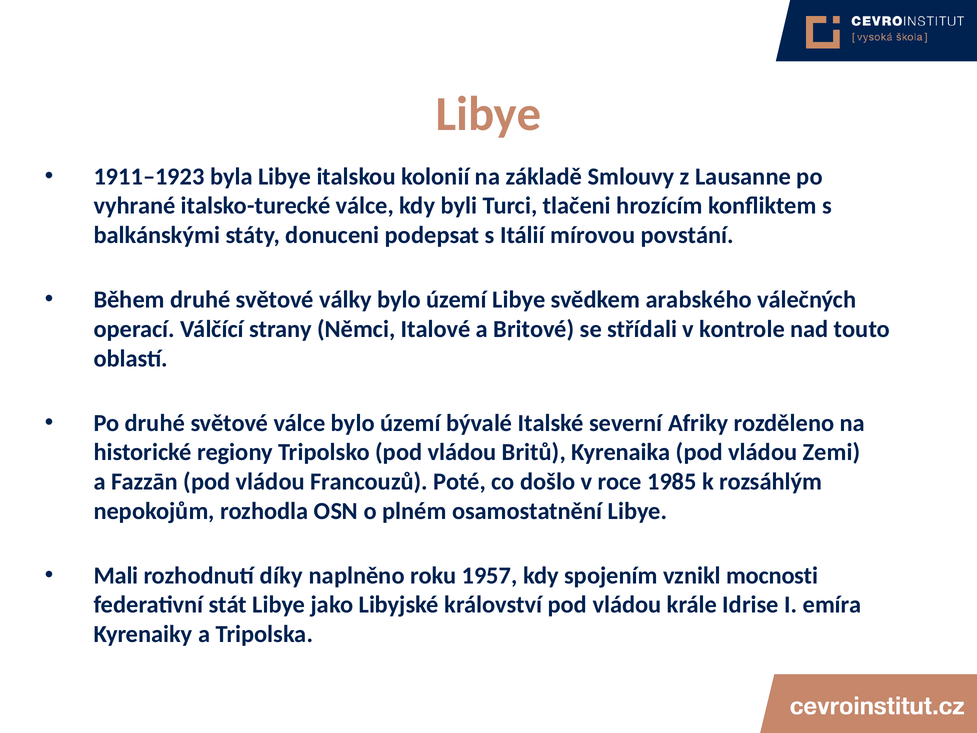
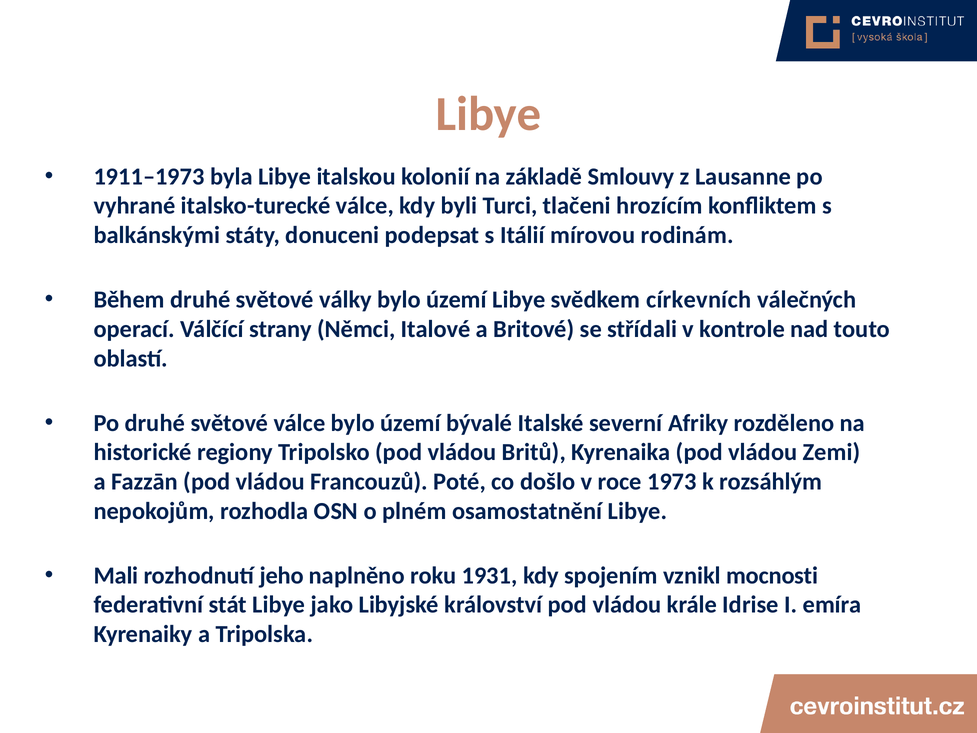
1911–1923: 1911–1923 -> 1911–1973
povstání: povstání -> rodinám
arabského: arabského -> církevních
1985: 1985 -> 1973
díky: díky -> jeho
1957: 1957 -> 1931
